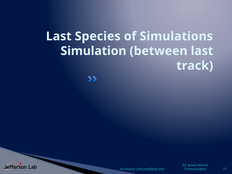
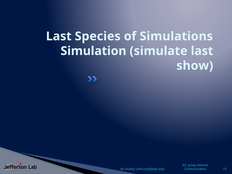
between: between -> simulate
track: track -> show
